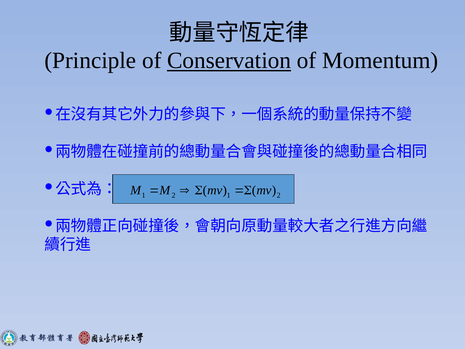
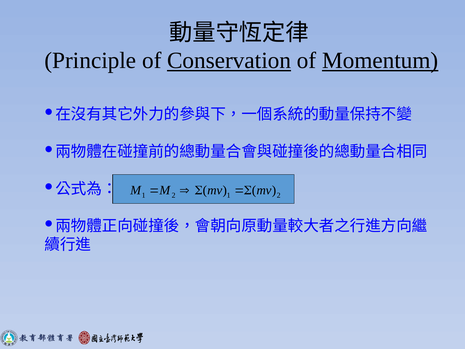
Momentum underline: none -> present
